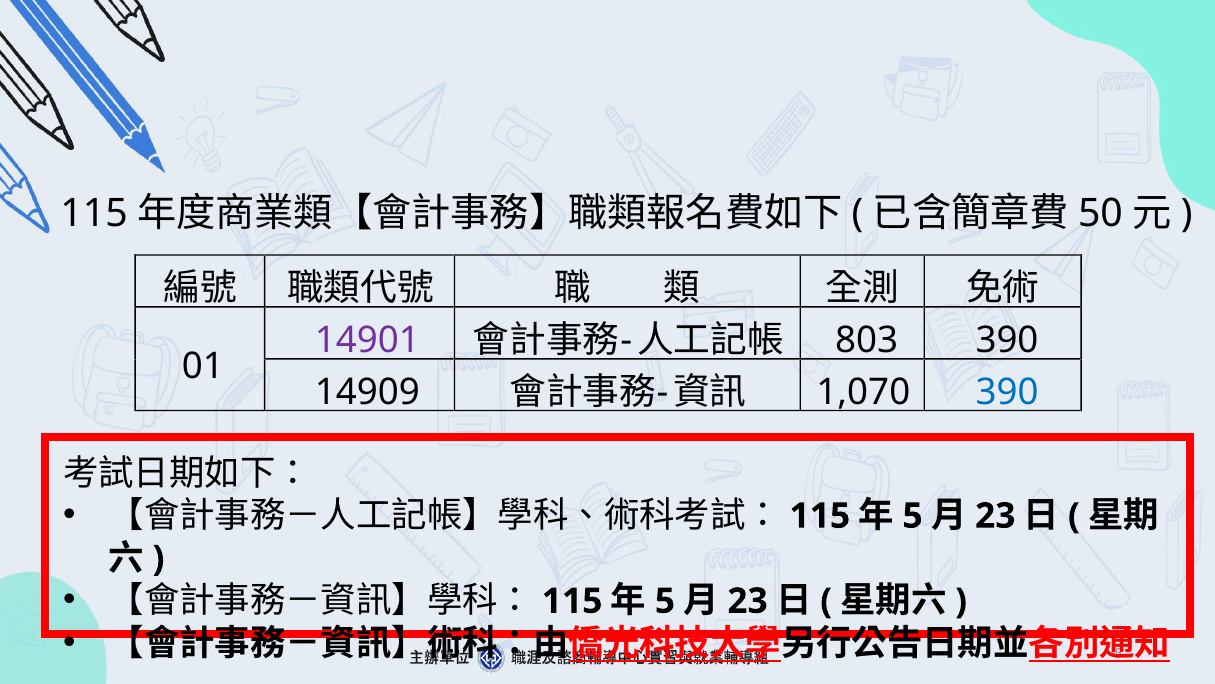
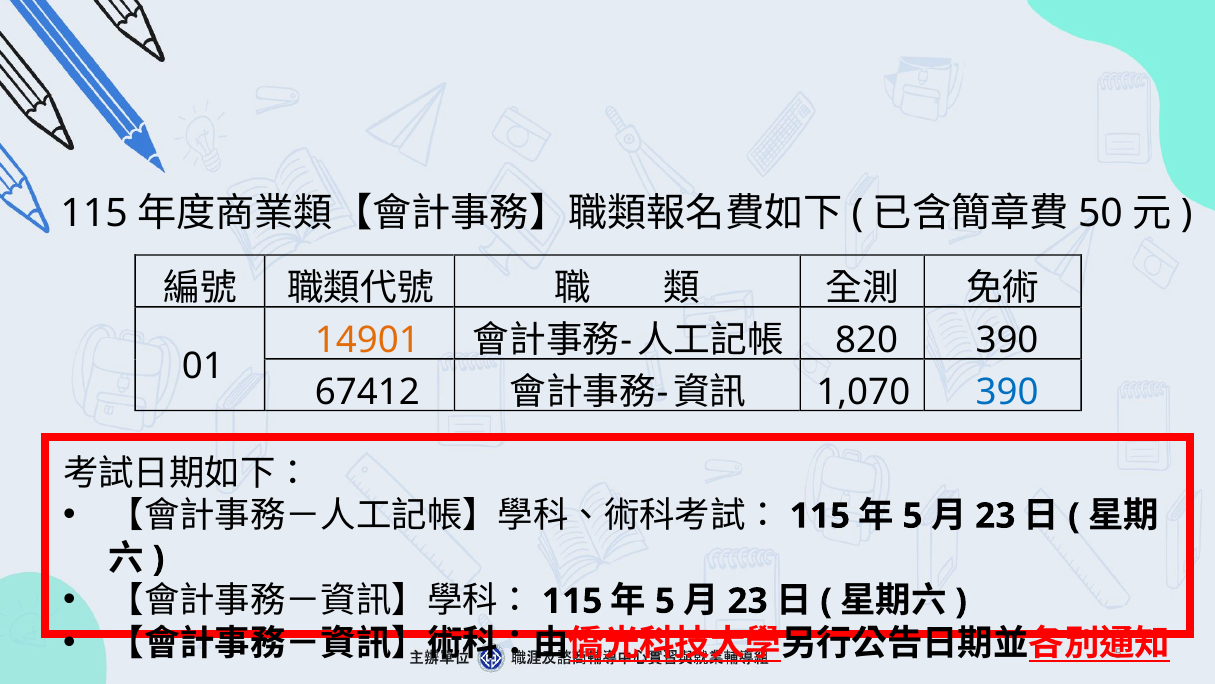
14901 colour: purple -> orange
803: 803 -> 820
14909: 14909 -> 67412
